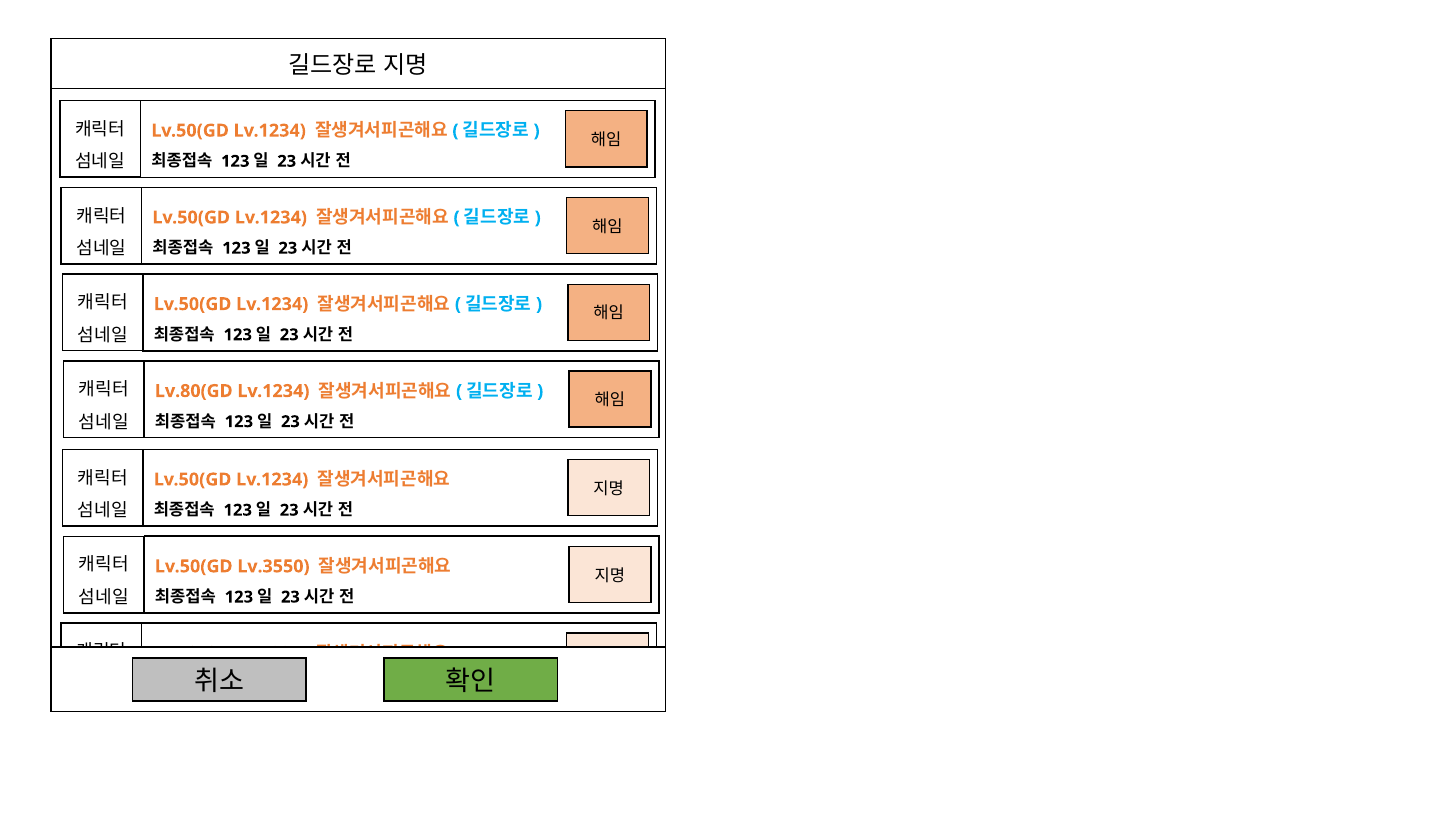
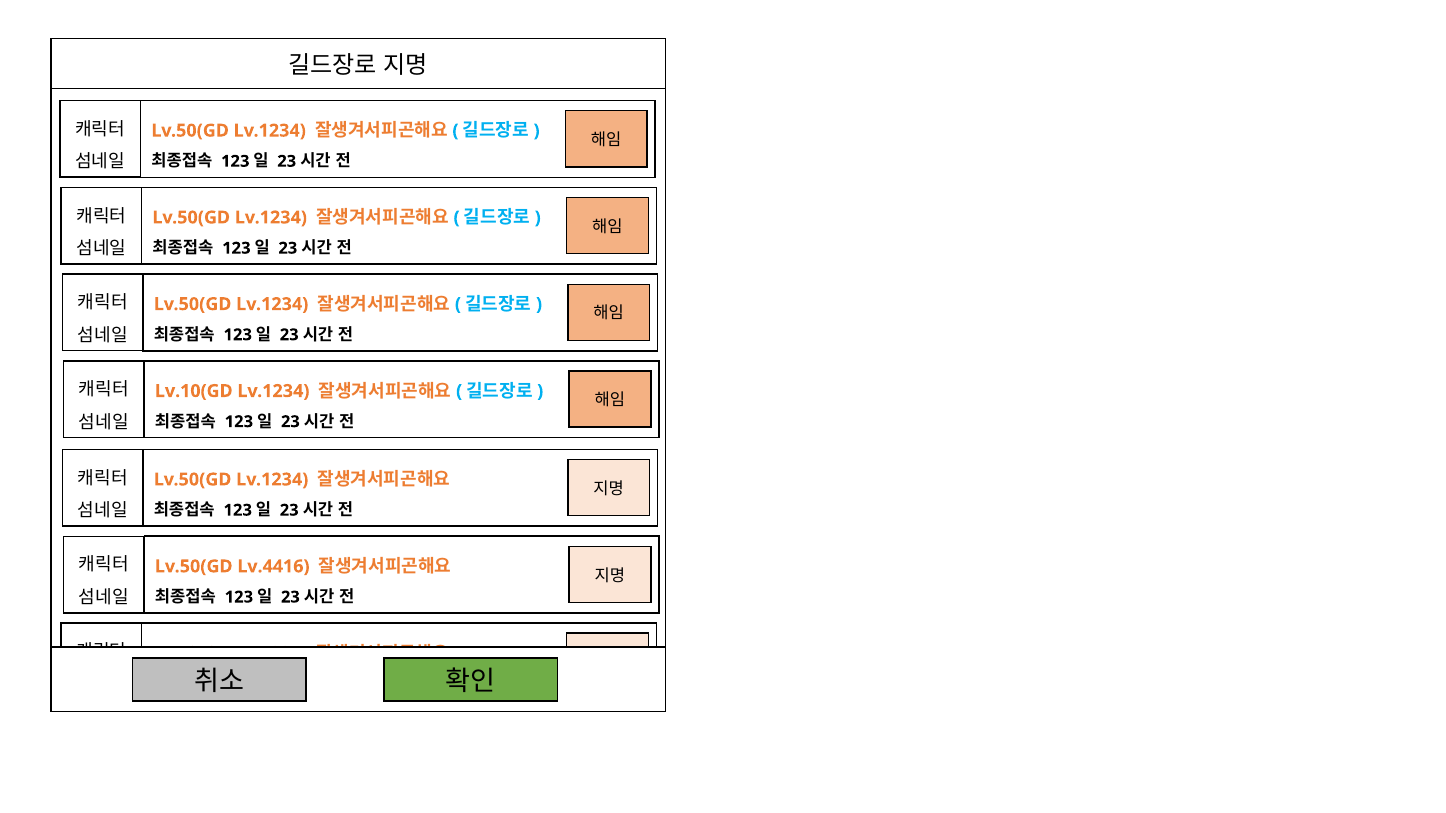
Lv.80(GD: Lv.80(GD -> Lv.10(GD
Lv.3550: Lv.3550 -> Lv.4416
